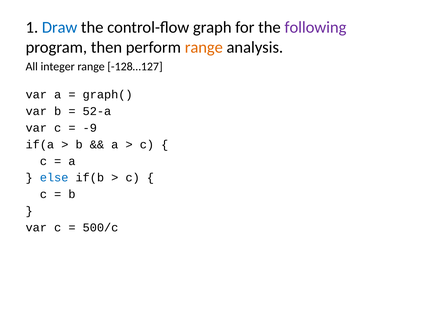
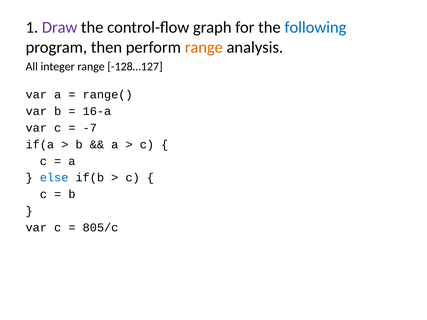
Draw colour: blue -> purple
following colour: purple -> blue
graph(: graph( -> range(
52-a: 52-a -> 16-a
-9: -9 -> -7
500/c: 500/c -> 805/c
